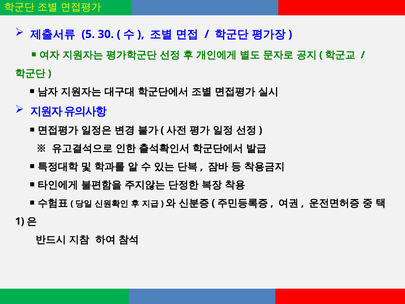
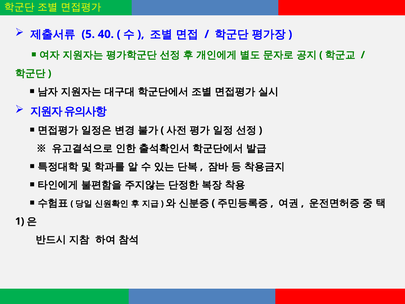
30: 30 -> 40
